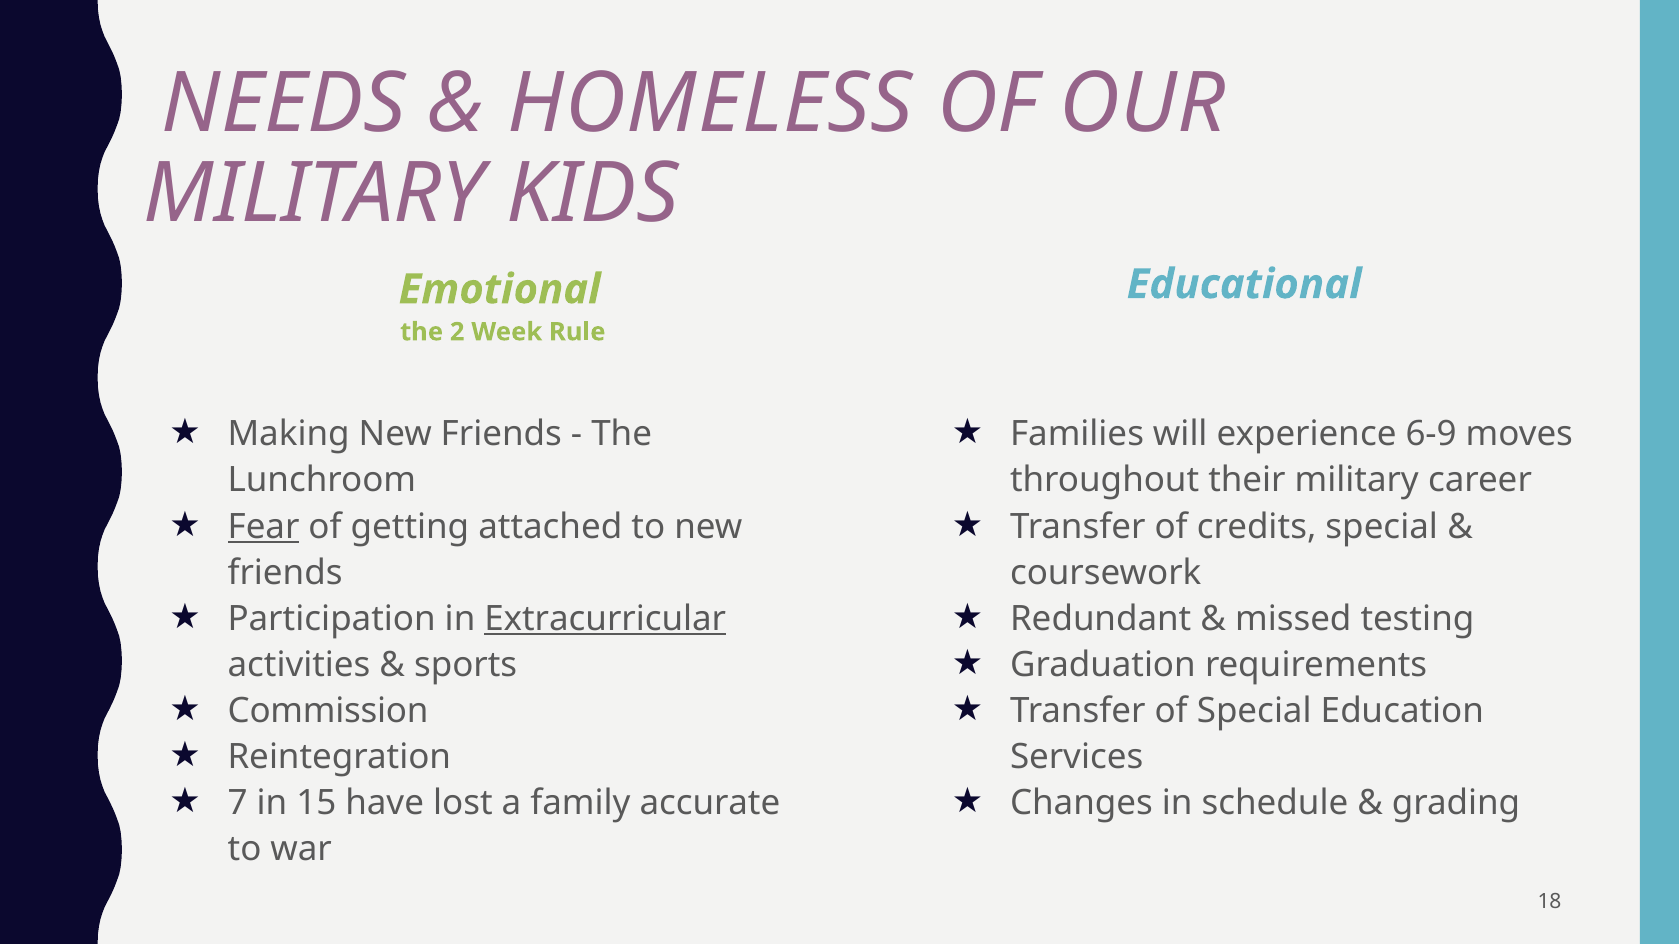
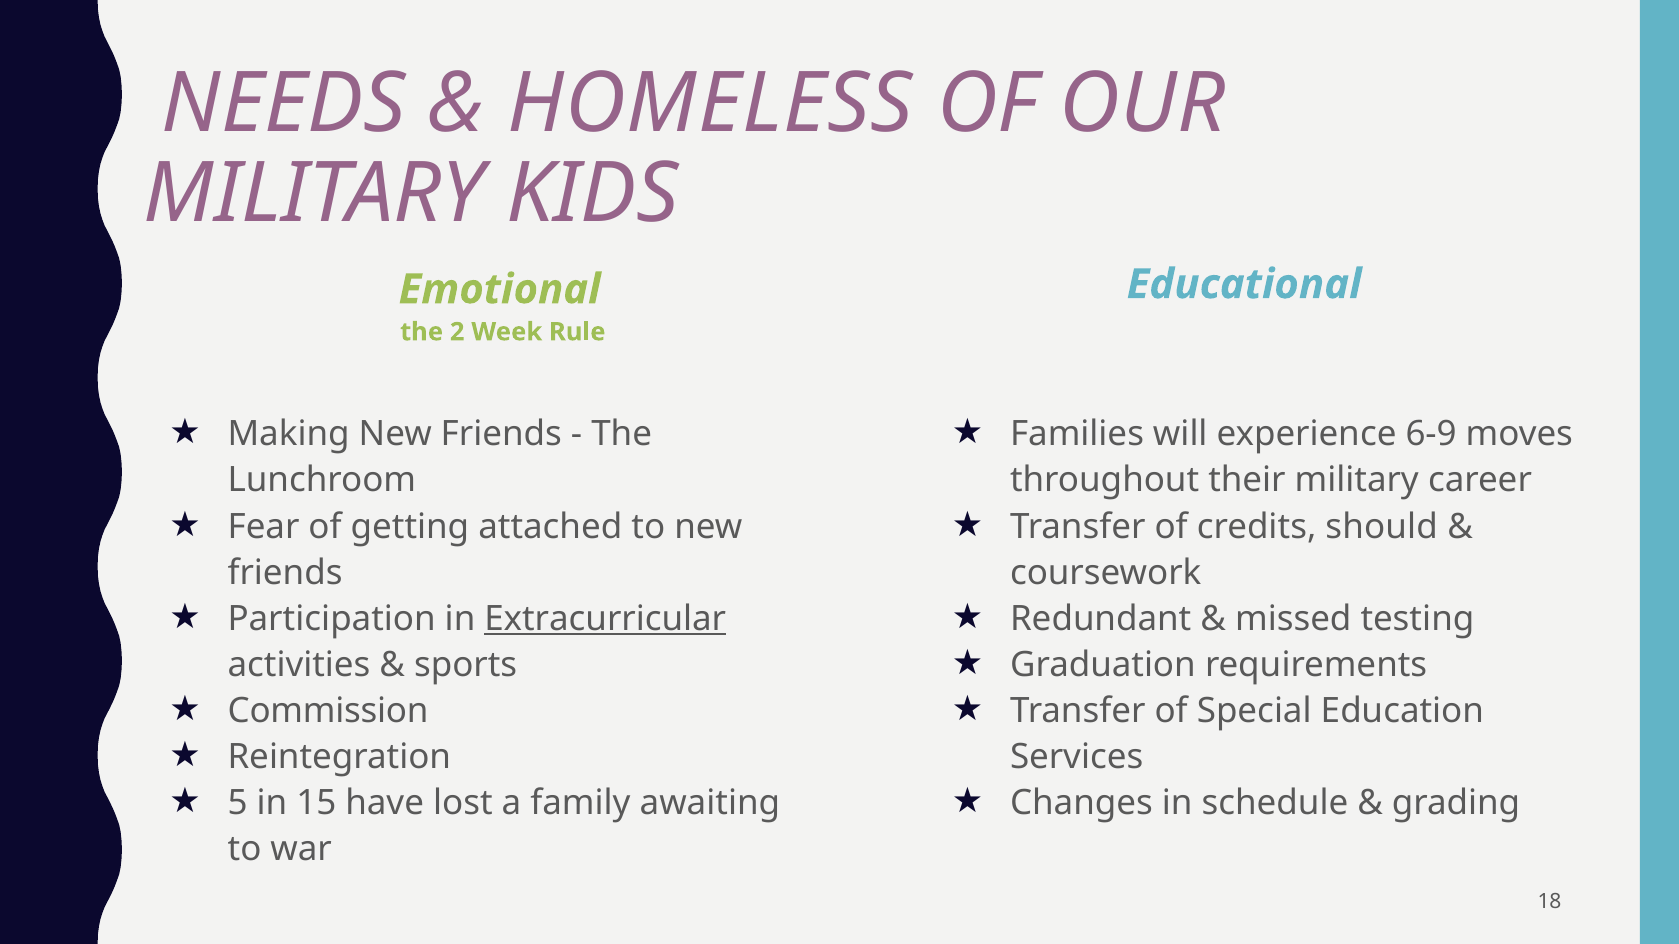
Fear underline: present -> none
credits special: special -> should
7: 7 -> 5
accurate: accurate -> awaiting
